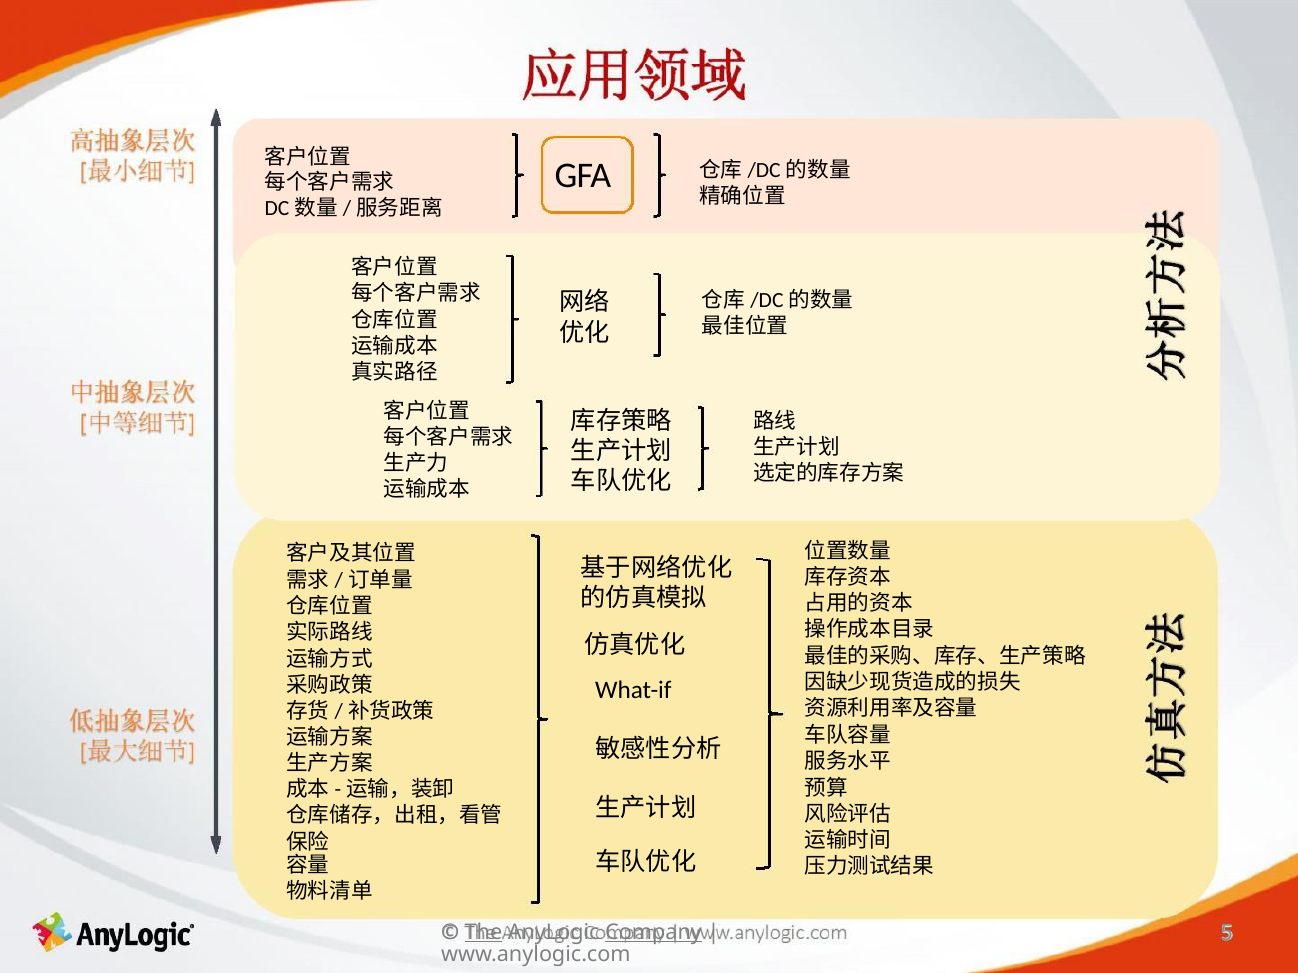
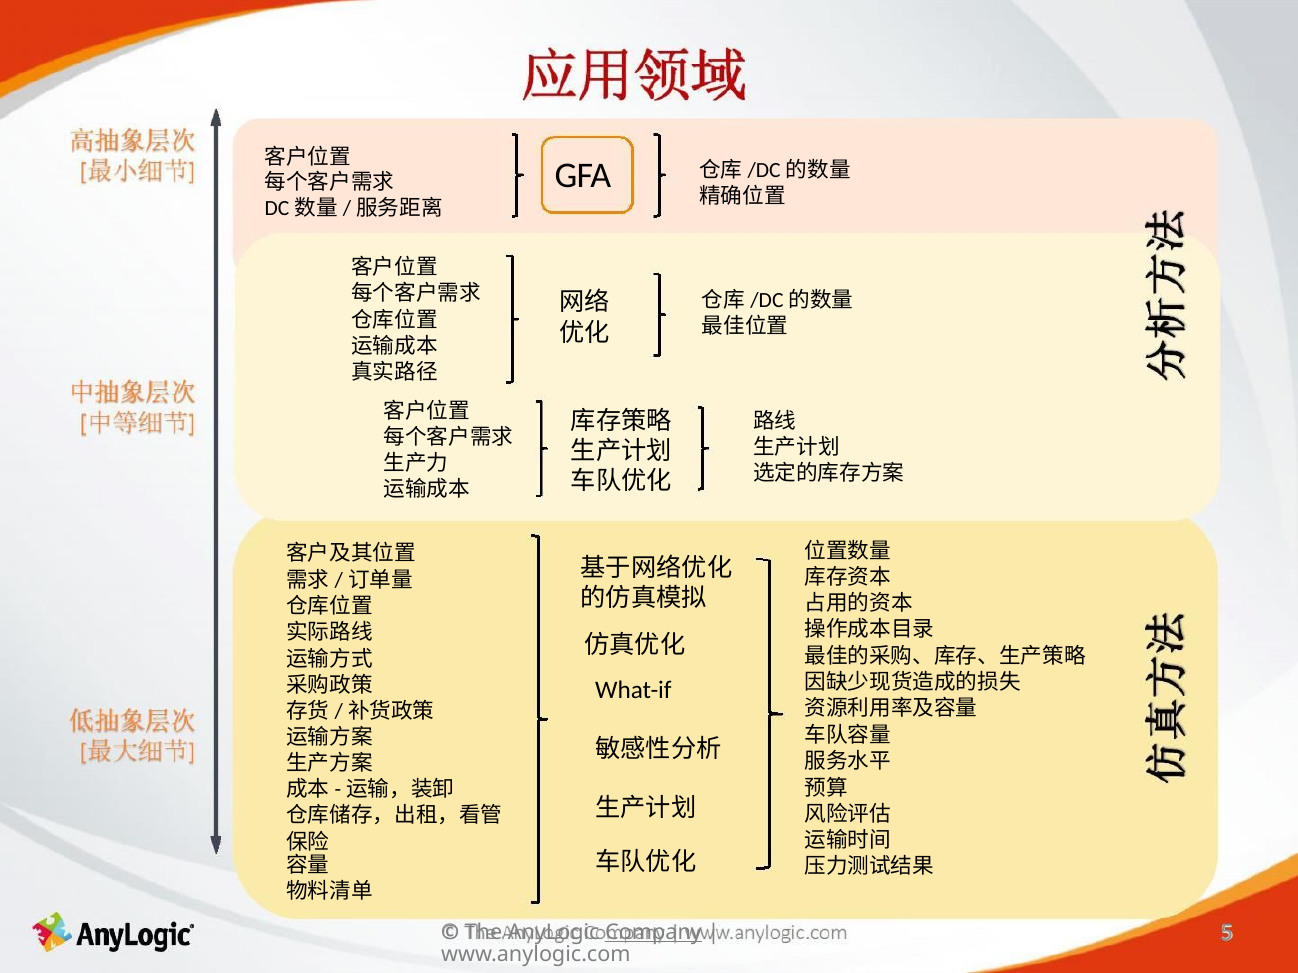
The underline: present -> none
